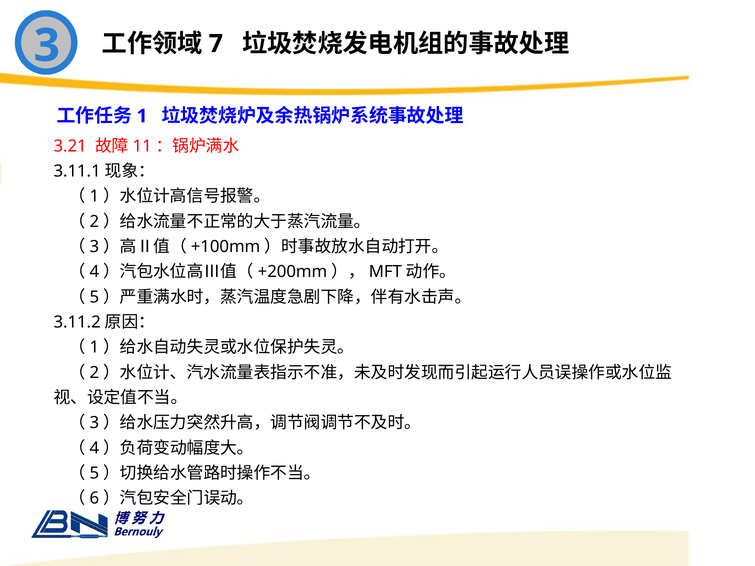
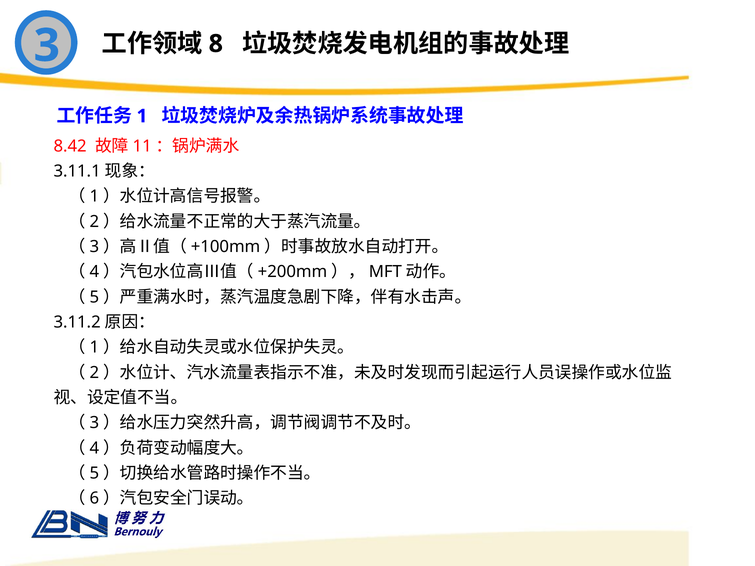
7: 7 -> 8
3.21: 3.21 -> 8.42
